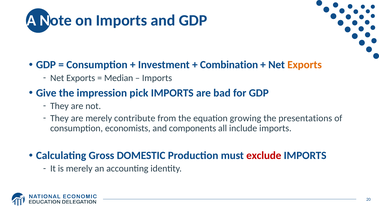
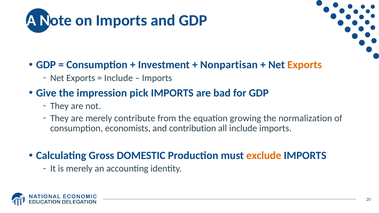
Combination: Combination -> Nonpartisan
Median at (119, 78): Median -> Include
presentations: presentations -> normalization
components: components -> contribution
exclude colour: red -> orange
